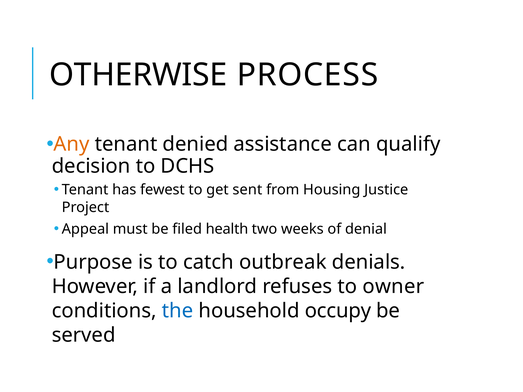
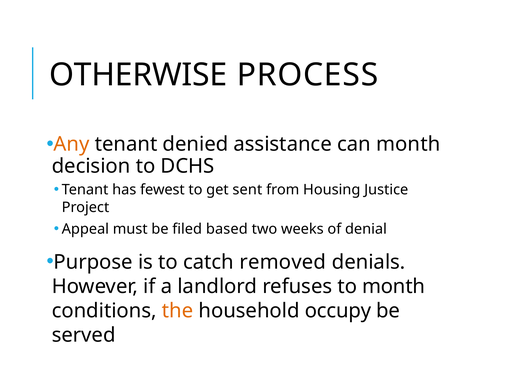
can qualify: qualify -> month
health: health -> based
outbreak: outbreak -> removed
to owner: owner -> month
the colour: blue -> orange
